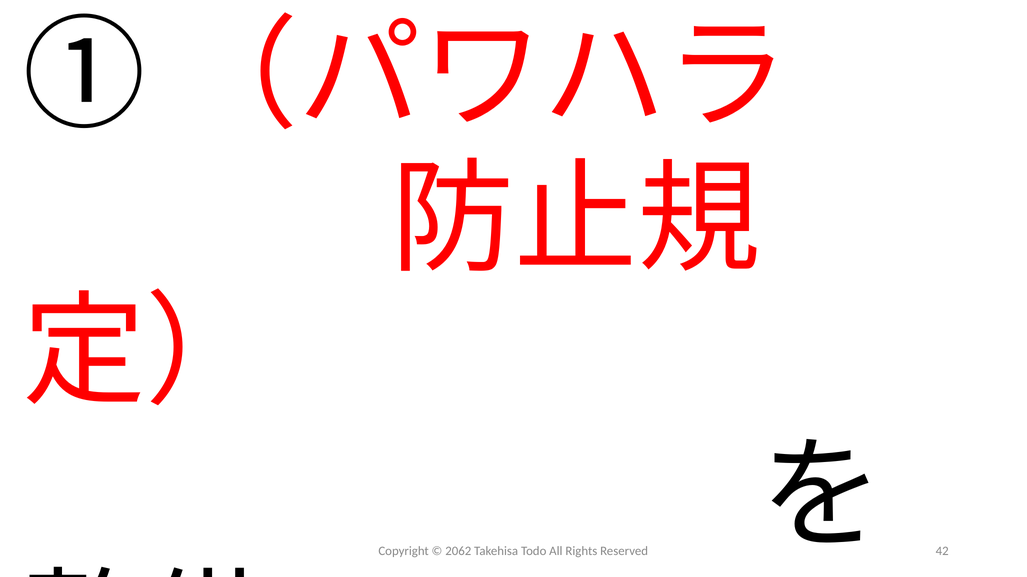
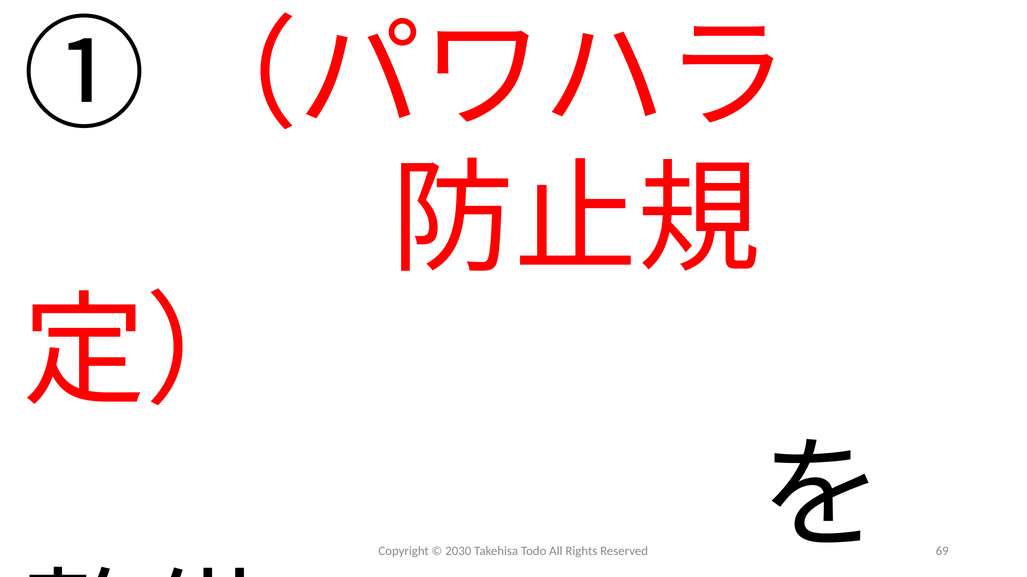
2062: 2062 -> 2030
42: 42 -> 69
